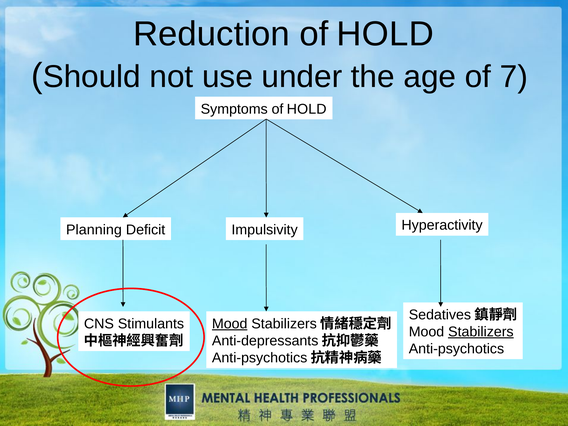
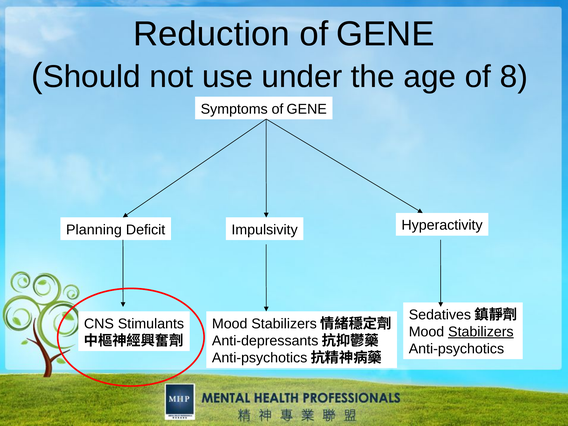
HOLD at (385, 34): HOLD -> GENE
7: 7 -> 8
Symptoms of HOLD: HOLD -> GENE
Mood at (230, 324) underline: present -> none
